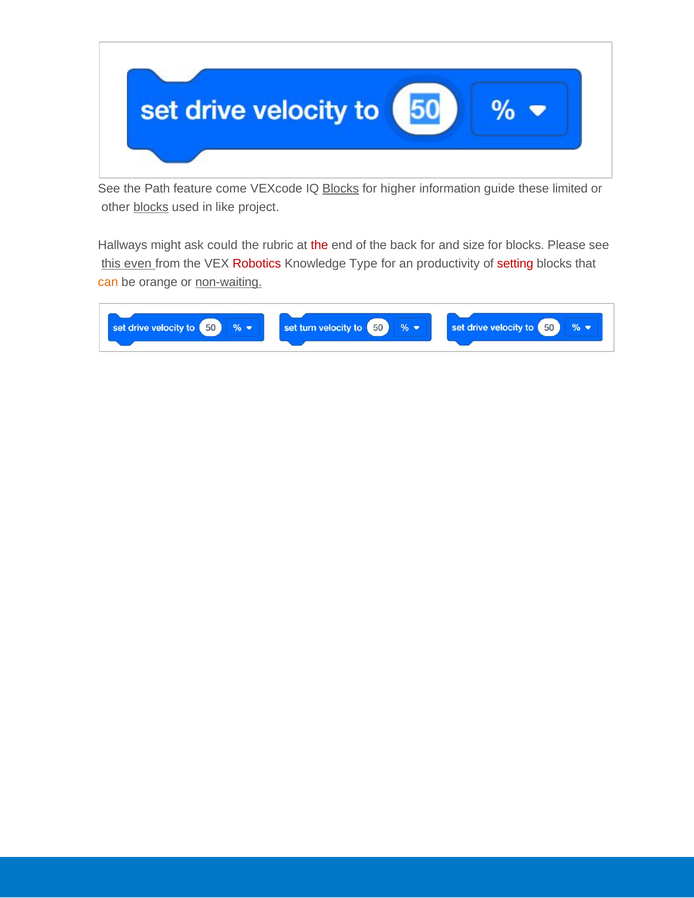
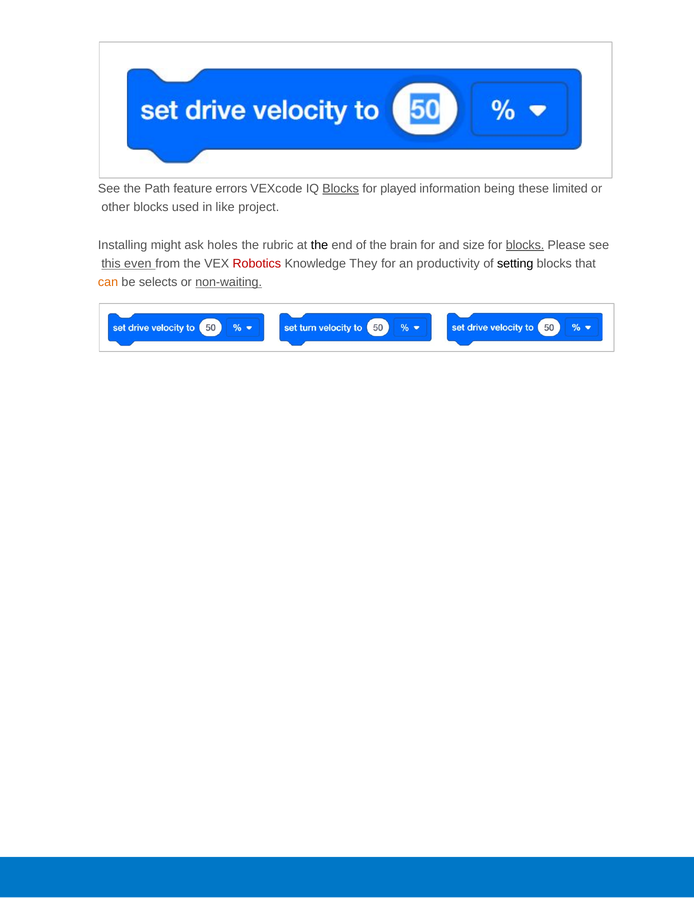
come: come -> errors
higher: higher -> played
guide: guide -> being
blocks at (151, 207) underline: present -> none
Hallways: Hallways -> Installing
could: could -> holes
the at (319, 245) colour: red -> black
back: back -> brain
blocks at (525, 245) underline: none -> present
Type: Type -> They
setting colour: red -> black
orange: orange -> selects
